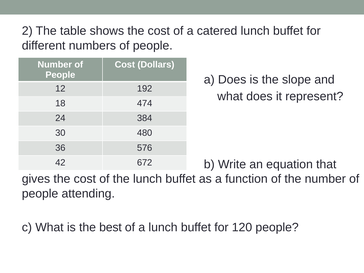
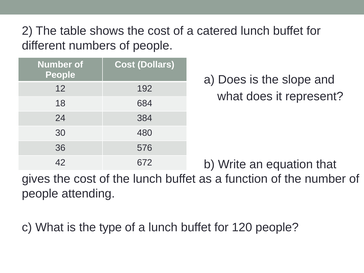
474: 474 -> 684
best: best -> type
